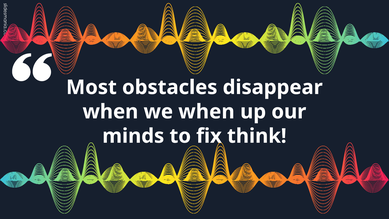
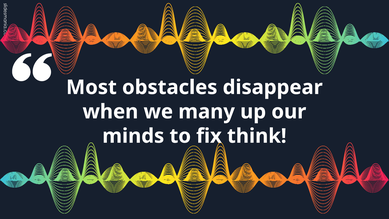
we when: when -> many
